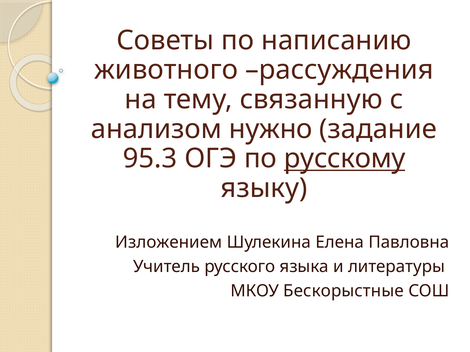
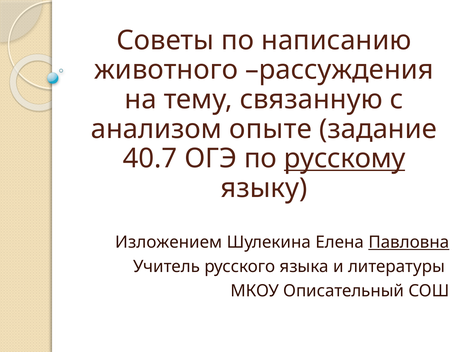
нужно: нужно -> опыте
95.3: 95.3 -> 40.7
Павловна underline: none -> present
Бескорыстные: Бескорыстные -> Описательный
